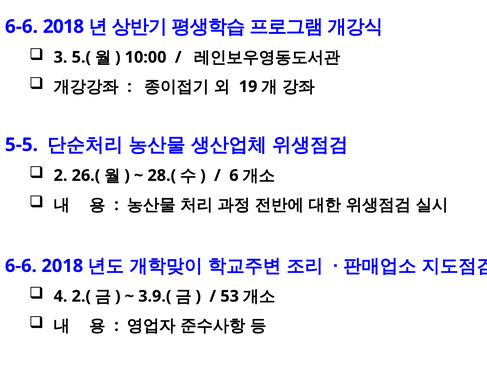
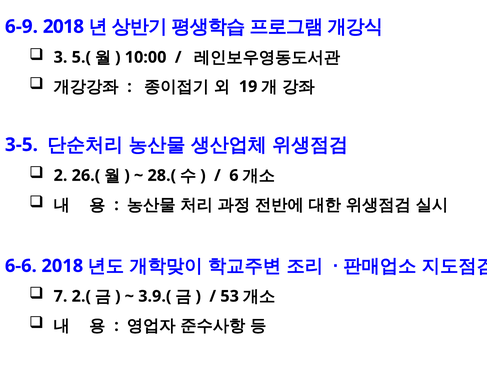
6-6 at (21, 27): 6-6 -> 6-9
5-5: 5-5 -> 3-5
4: 4 -> 7
